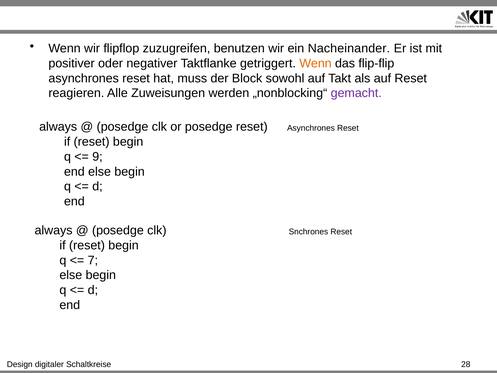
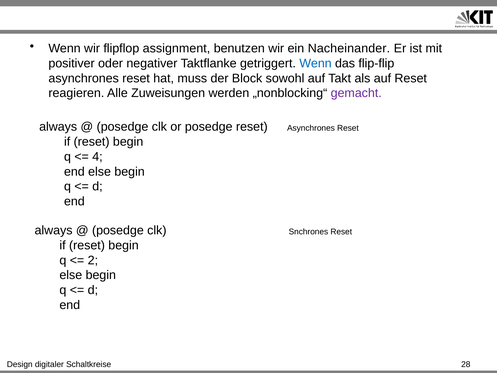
zuzugreifen: zuzugreifen -> assignment
Wenn at (315, 63) colour: orange -> blue
9: 9 -> 4
7: 7 -> 2
